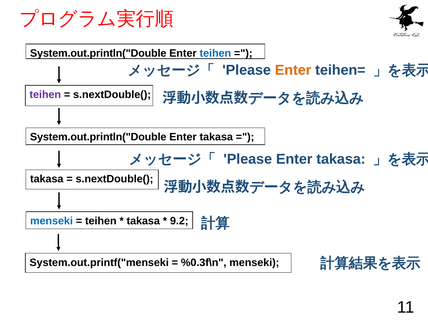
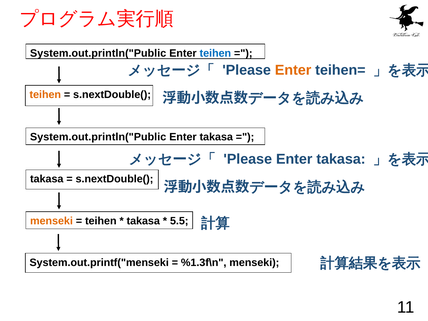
System.out.println("Double at (98, 53): System.out.println("Double -> System.out.println("Public
teihen at (45, 95) colour: purple -> orange
System.out.println("Double at (98, 137): System.out.println("Double -> System.out.println("Public
menseki at (52, 221) colour: blue -> orange
9.2: 9.2 -> 5.5
%0.3f\n: %0.3f\n -> %1.3f\n
